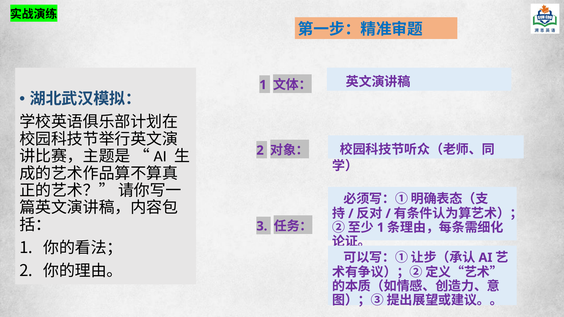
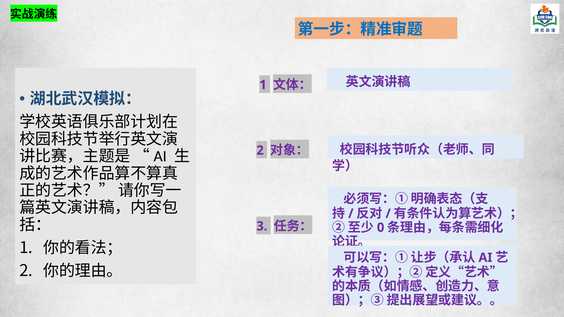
1 at (381, 228): 1 -> 0
